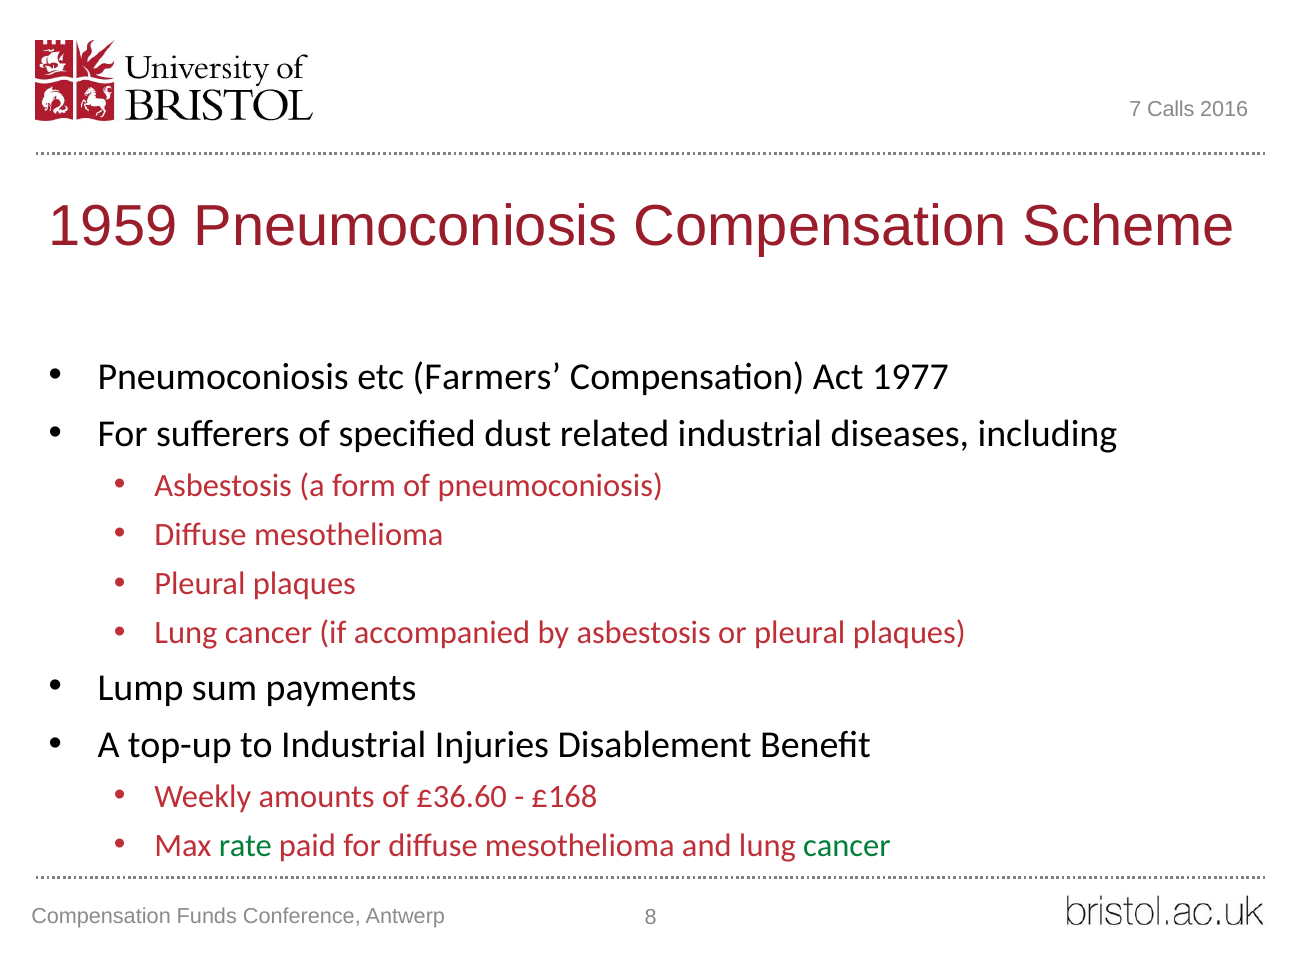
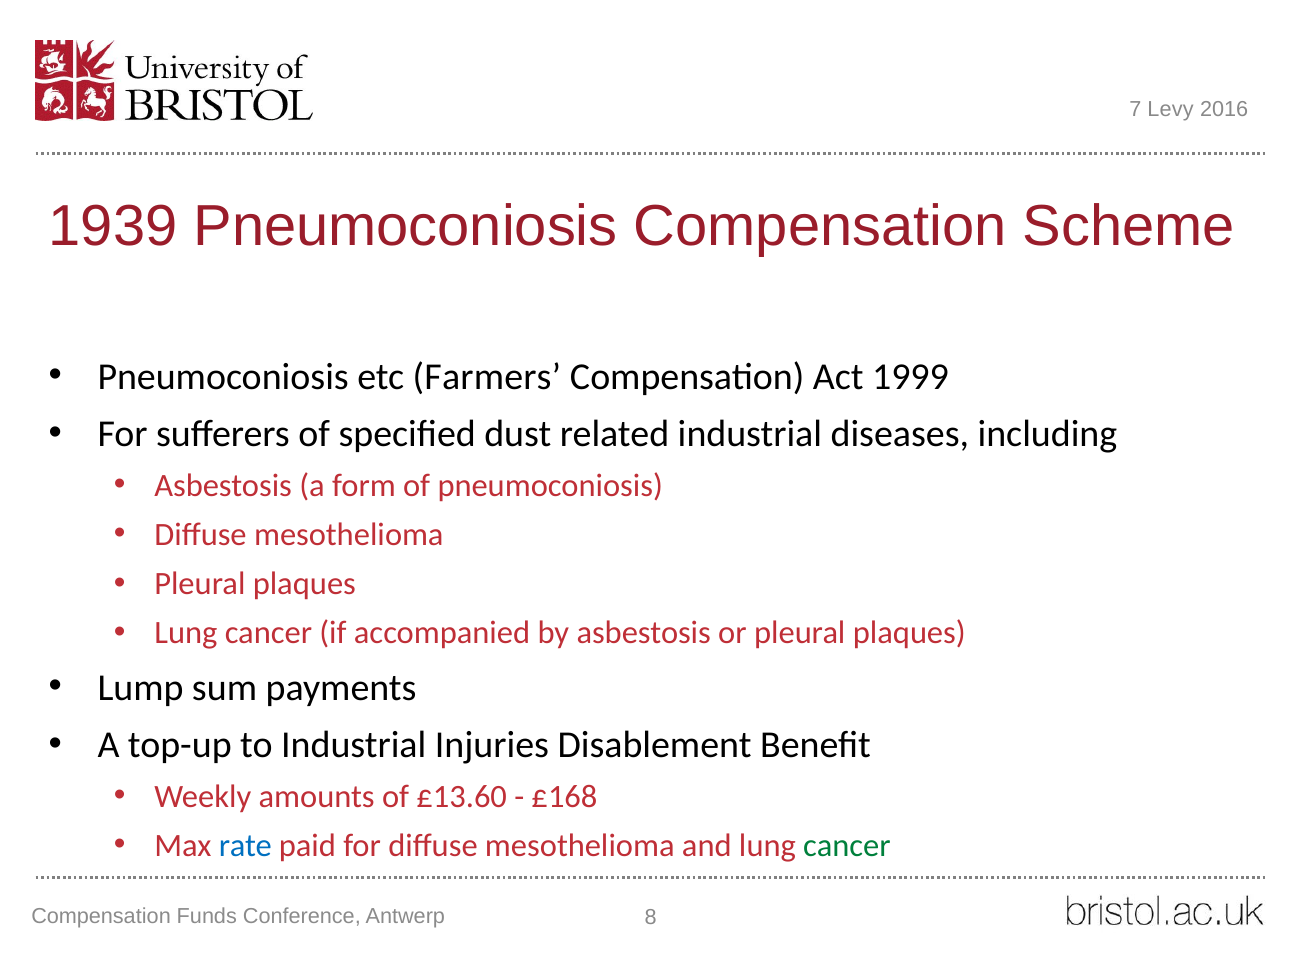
Calls: Calls -> Levy
1959: 1959 -> 1939
1977: 1977 -> 1999
£36.60: £36.60 -> £13.60
rate colour: green -> blue
